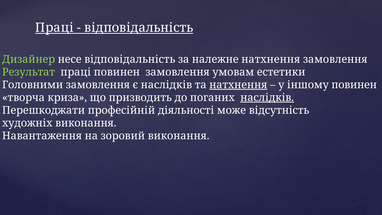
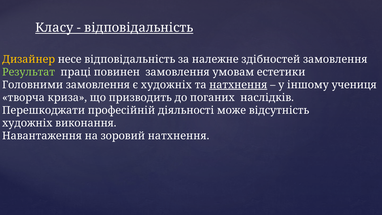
Праці at (54, 28): Праці -> Класу
Дизайнер colour: light green -> yellow
належне натхнення: натхнення -> здібностей
є наслідків: наслідків -> художніх
іншому повинен: повинен -> учениця
наслідків at (267, 97) underline: present -> none
зоровий виконання: виконання -> натхнення
